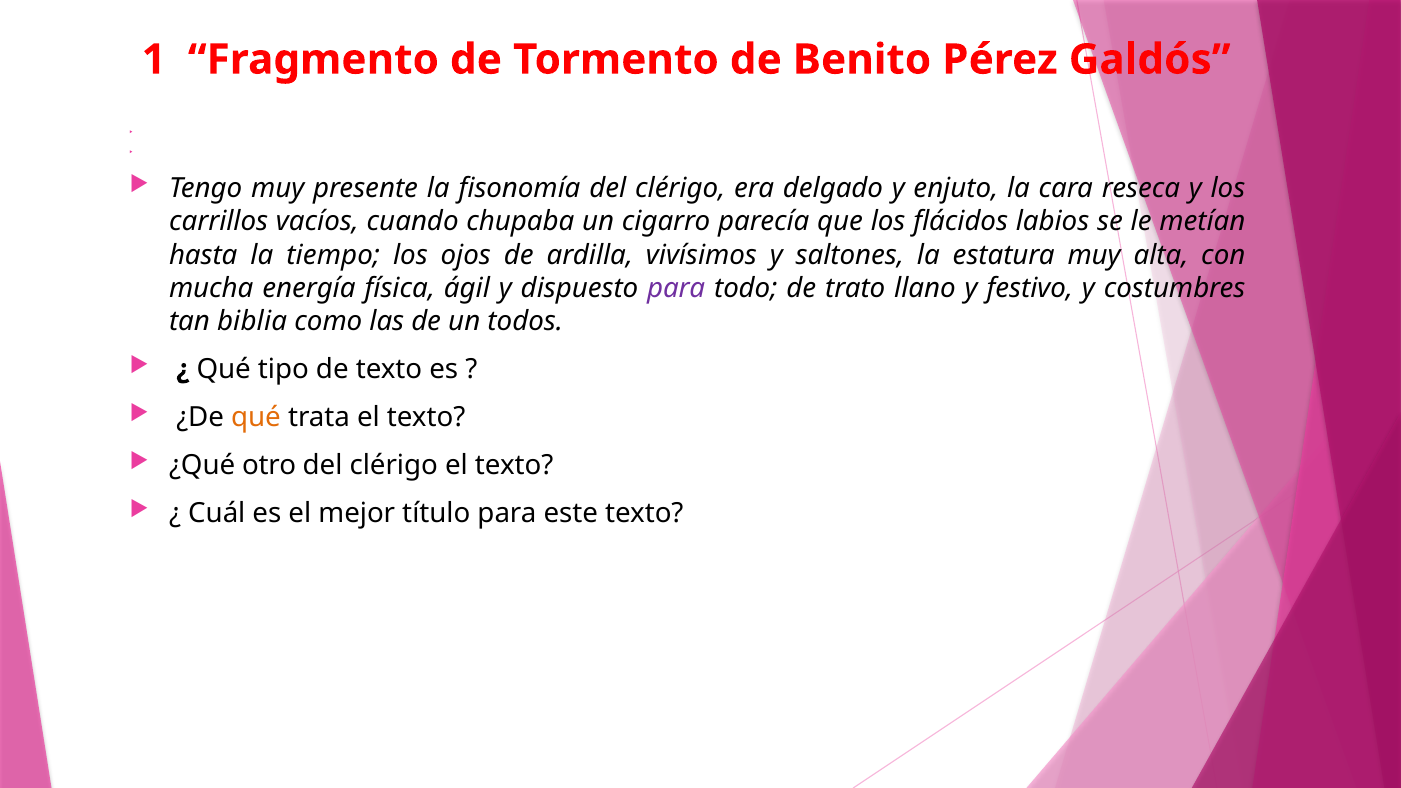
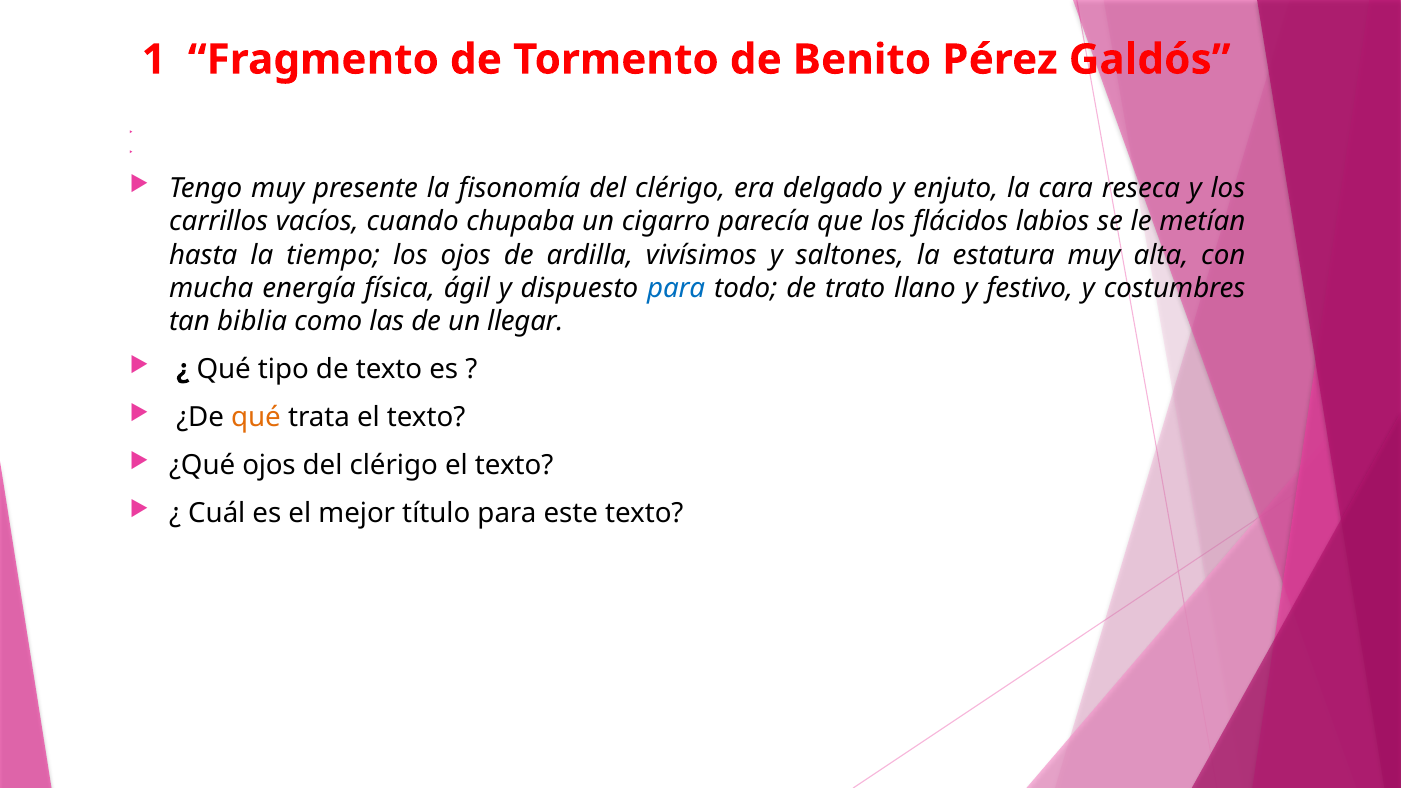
para at (676, 288) colour: purple -> blue
todos: todos -> llegar
¿Qué otro: otro -> ojos
